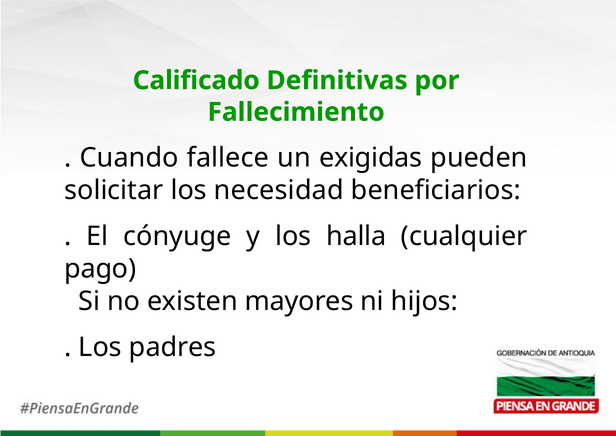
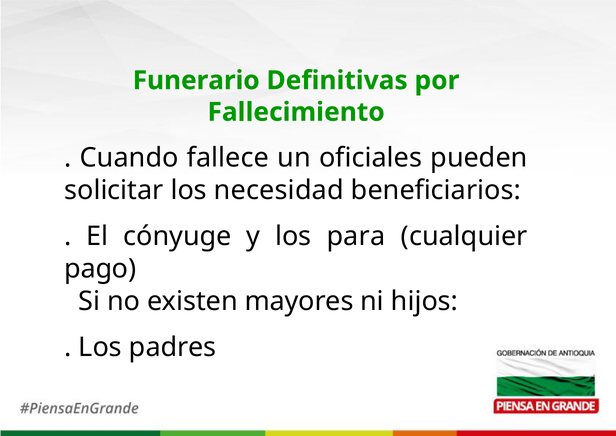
Calificado: Calificado -> Funerario
exigidas: exigidas -> oficiales
halla: halla -> para
